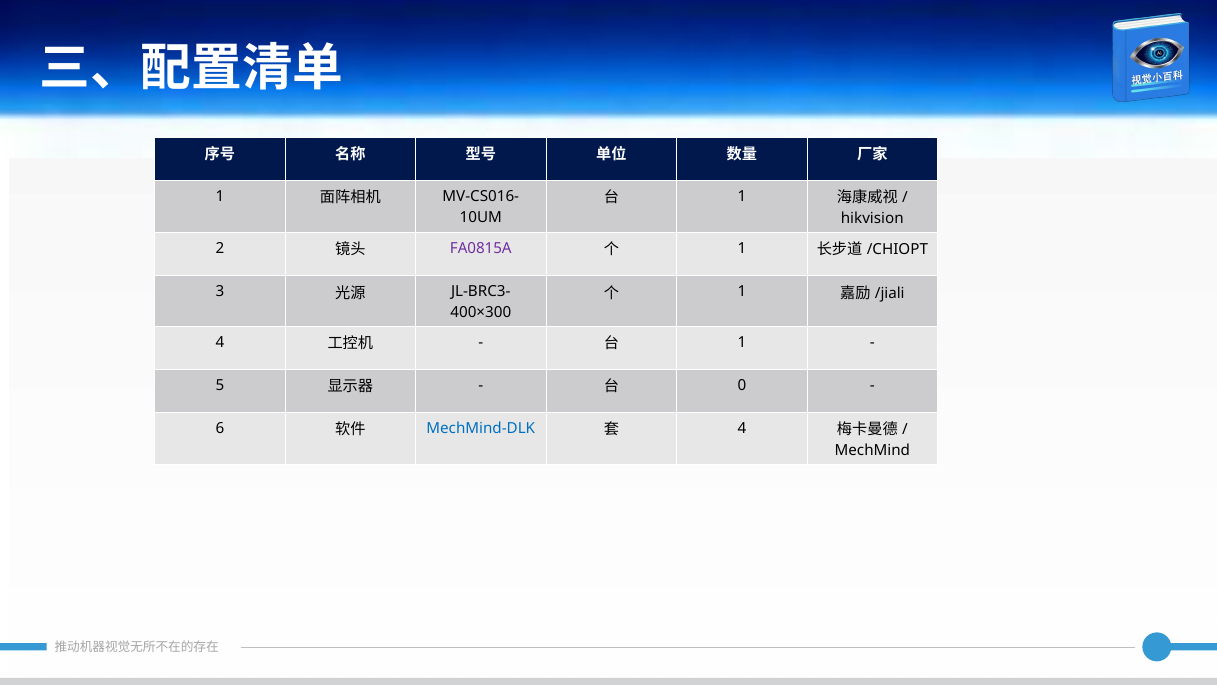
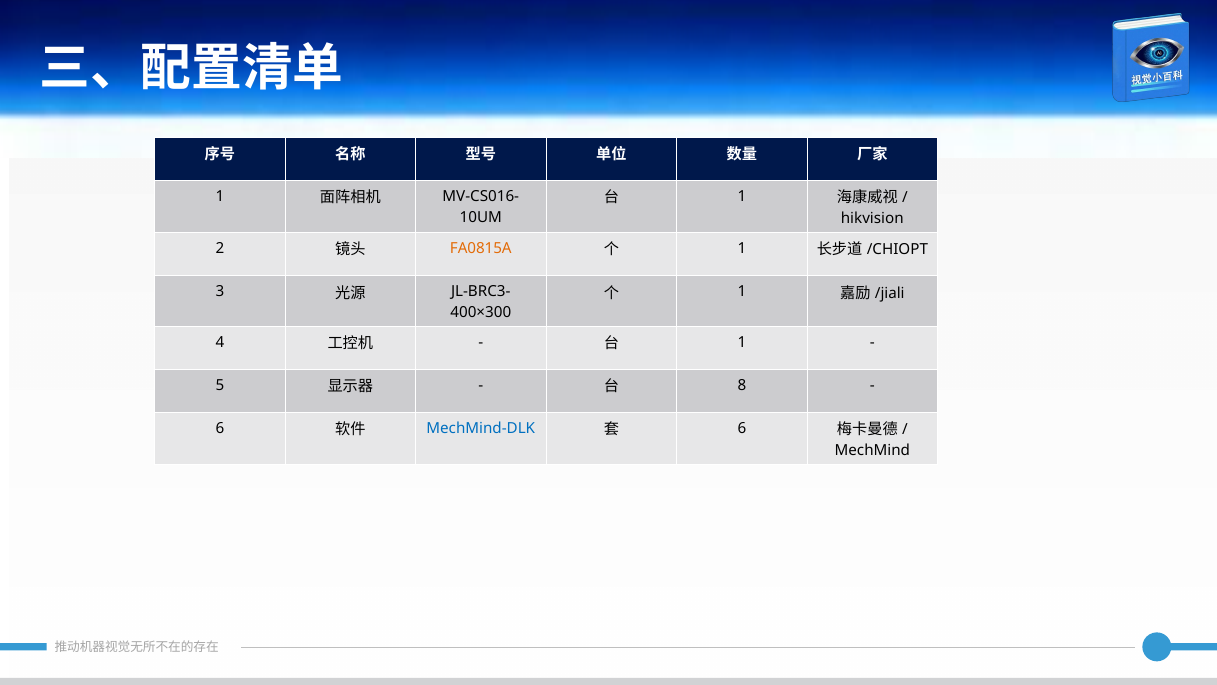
FA0815A colour: purple -> orange
0: 0 -> 8
4 at (742, 428): 4 -> 6
